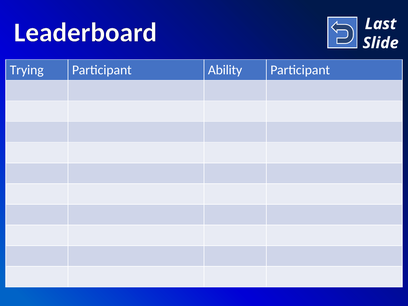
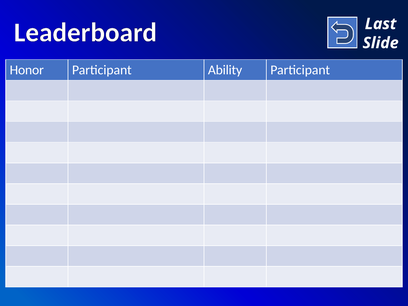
Trying: Trying -> Honor
